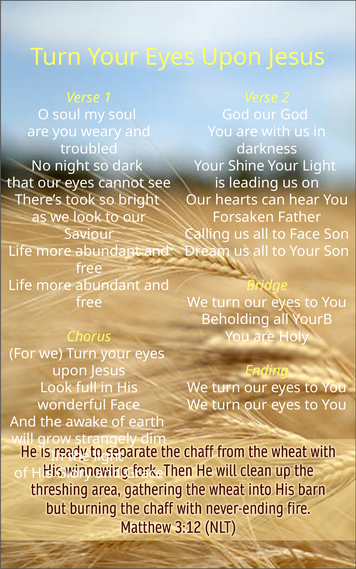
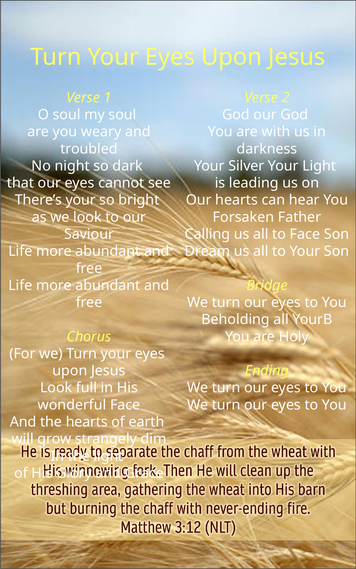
Shine: Shine -> Silver
There’s took: took -> your
the awake: awake -> hearts
